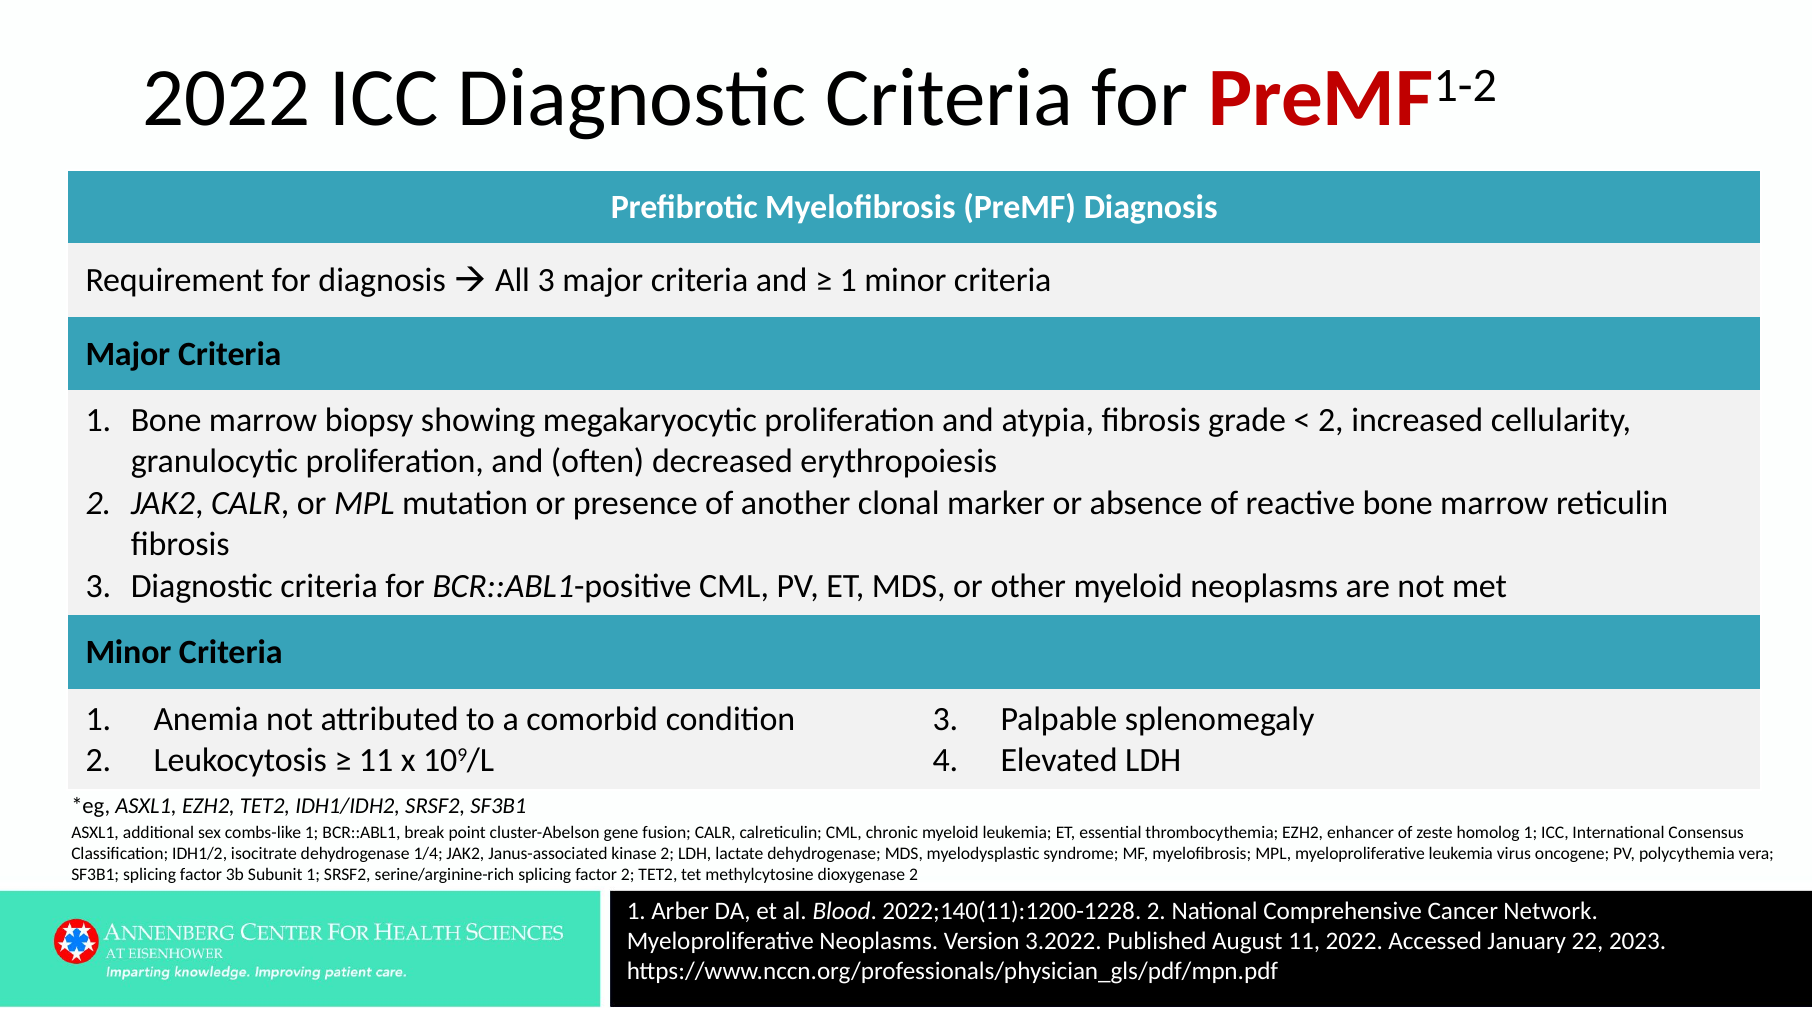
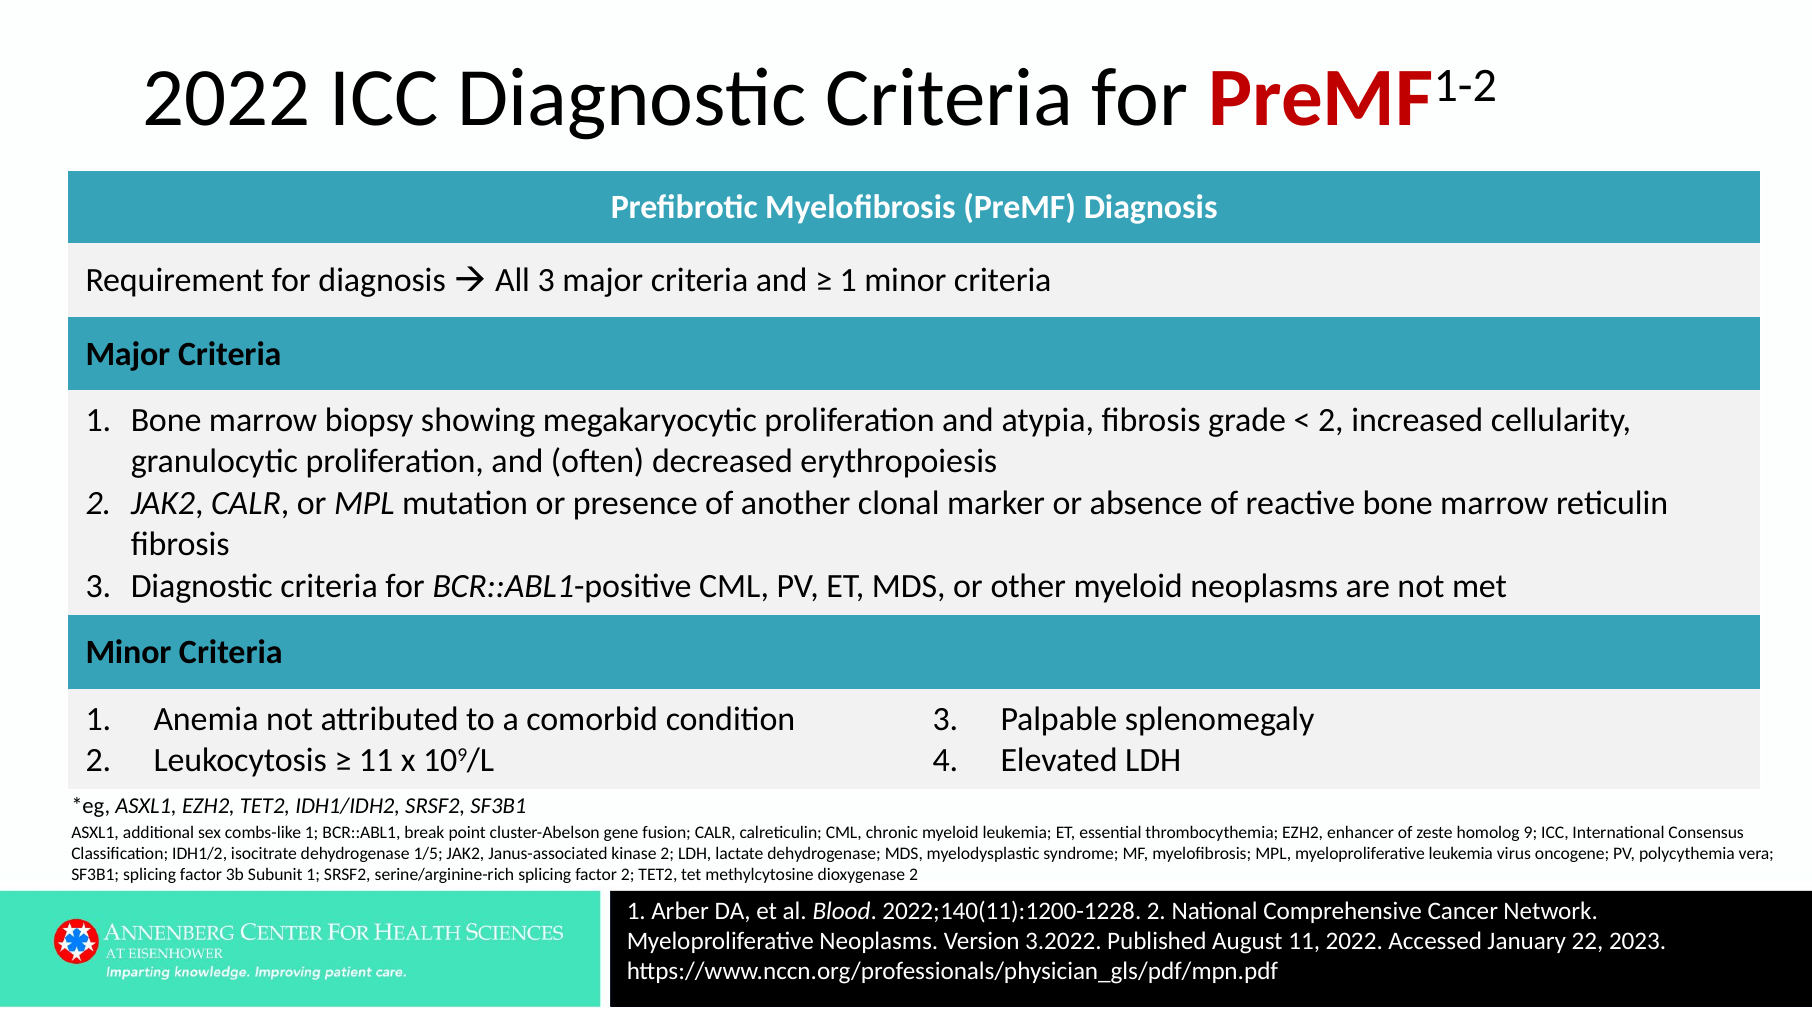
homolog 1: 1 -> 9
1/4: 1/4 -> 1/5
